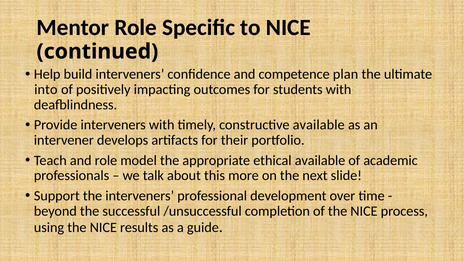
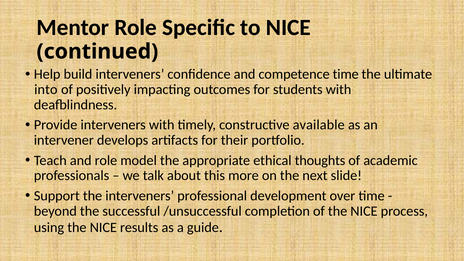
competence plan: plan -> time
ethical available: available -> thoughts
